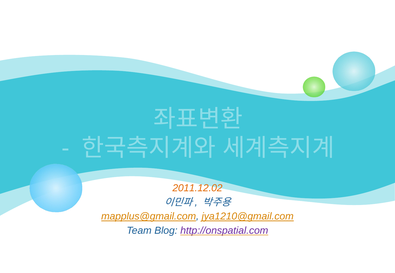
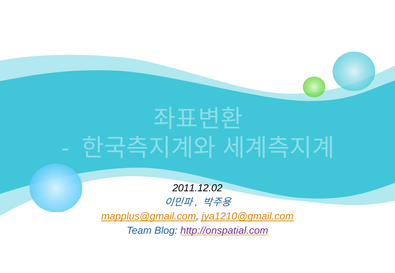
2011.12.02 colour: orange -> black
